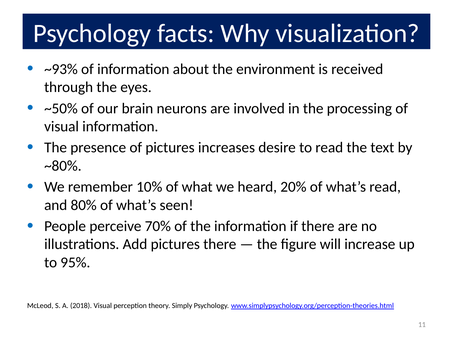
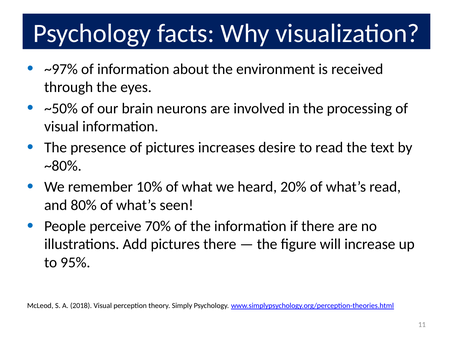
~93%: ~93% -> ~97%
